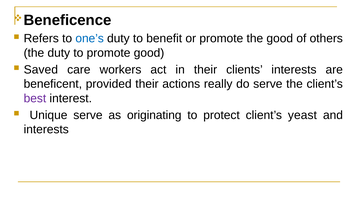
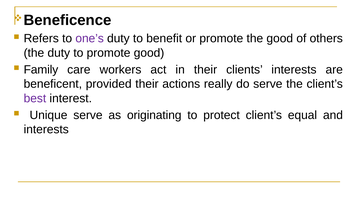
one’s colour: blue -> purple
Saved: Saved -> Family
yeast: yeast -> equal
